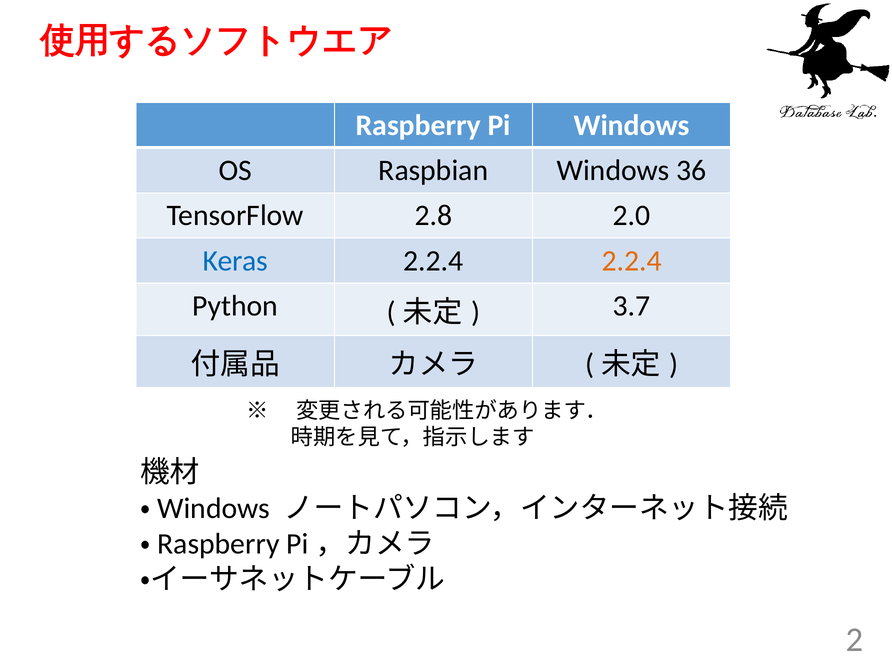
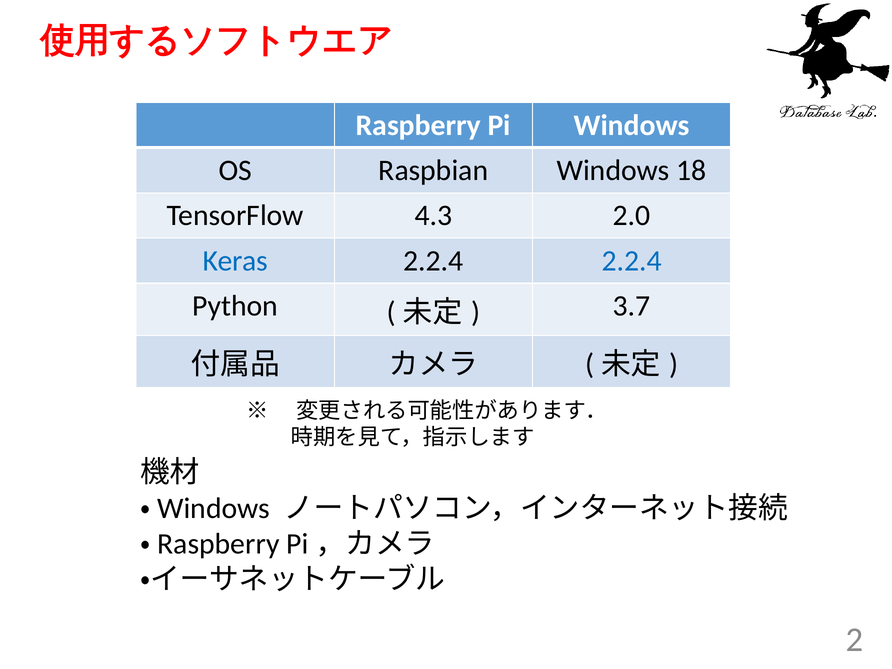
36: 36 -> 18
2.8: 2.8 -> 4.3
2.2.4 at (632, 261) colour: orange -> blue
